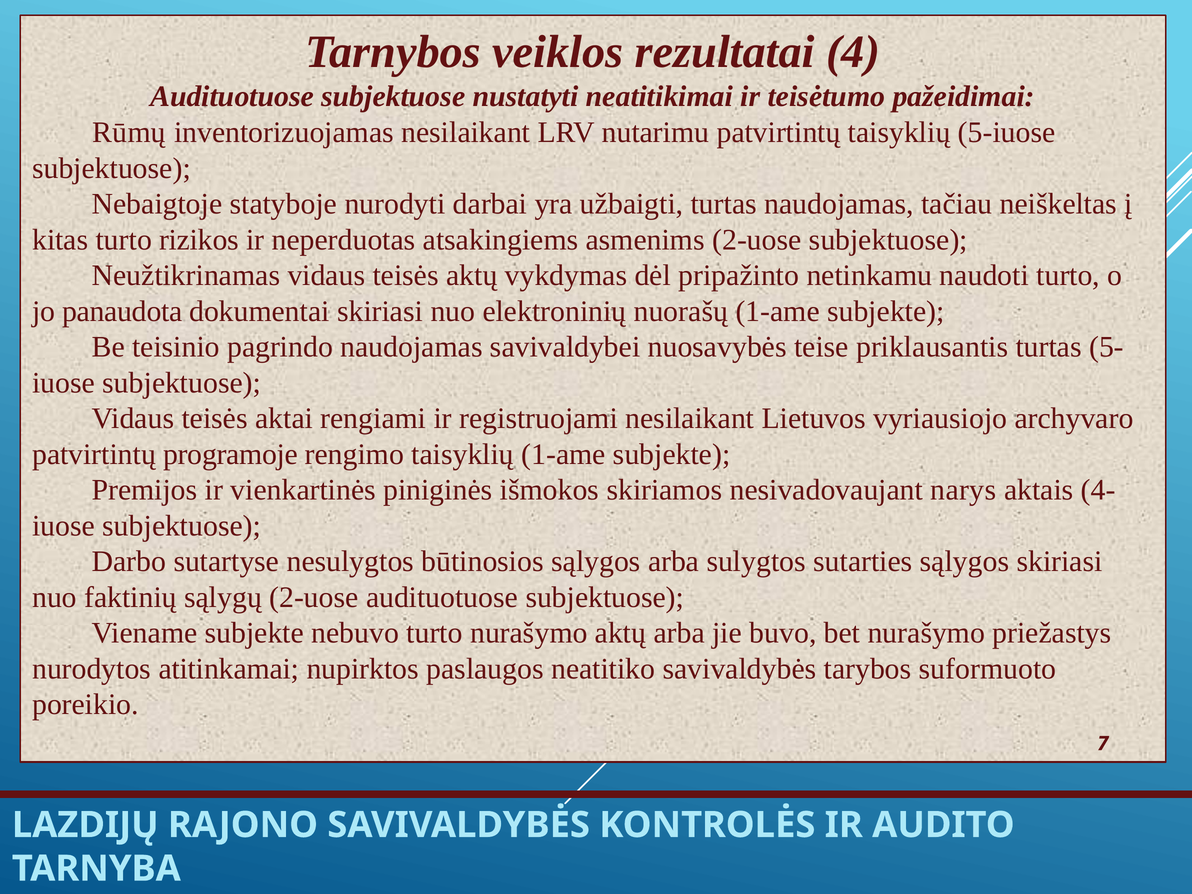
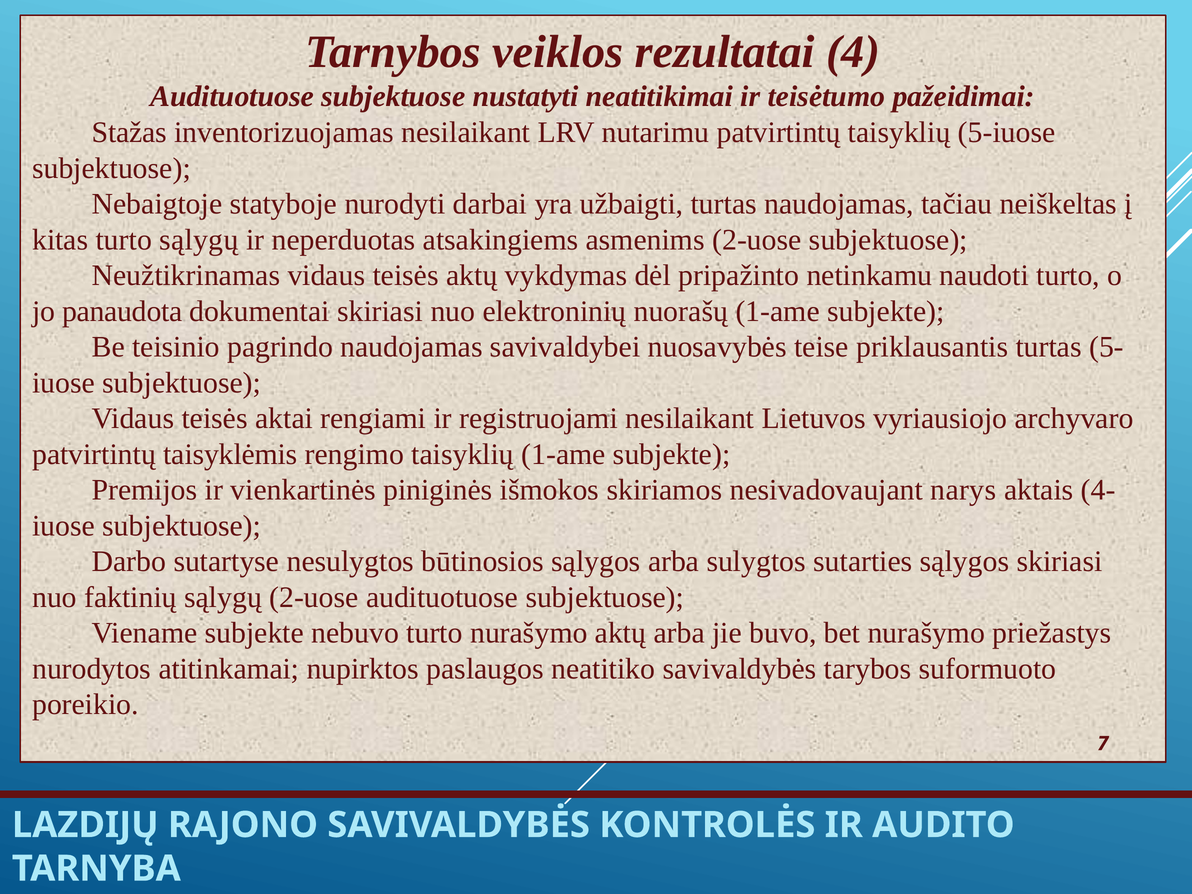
Rūmų: Rūmų -> Stažas
turto rizikos: rizikos -> sąlygų
programoje: programoje -> taisyklėmis
